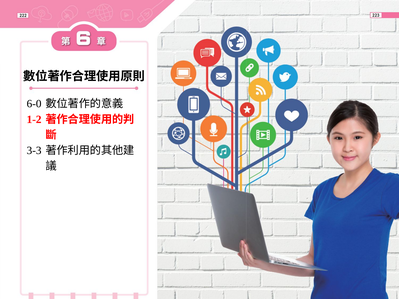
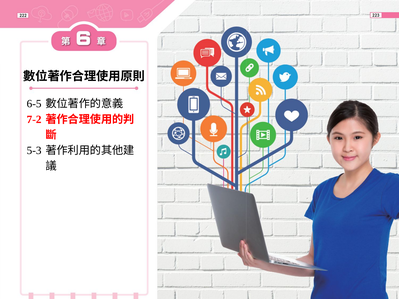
6-0: 6-0 -> 6-5
1-2: 1-2 -> 7-2
3-3: 3-3 -> 5-3
